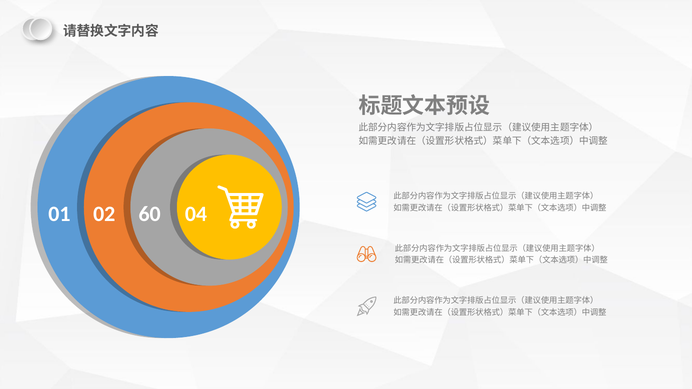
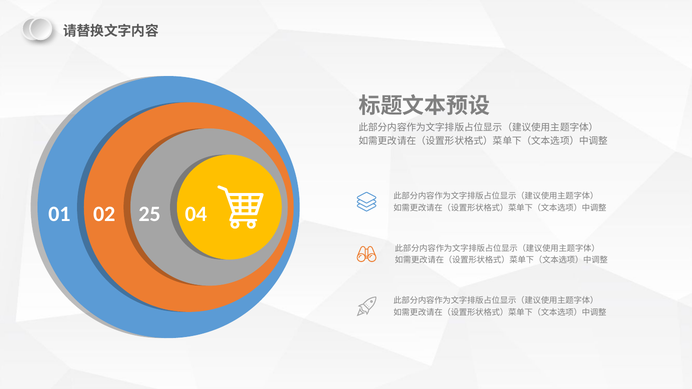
60: 60 -> 25
